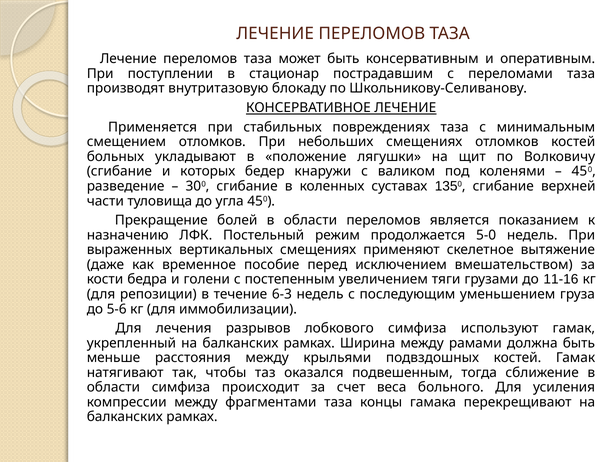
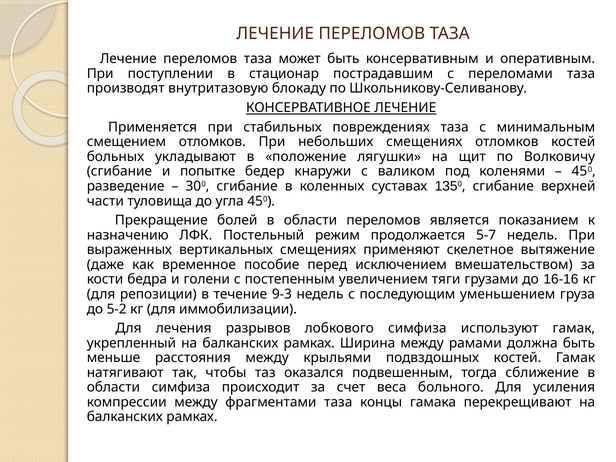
которых: которых -> попытке
5-0: 5-0 -> 5-7
11-16: 11-16 -> 16-16
6-3: 6-3 -> 9-3
5-6: 5-6 -> 5-2
